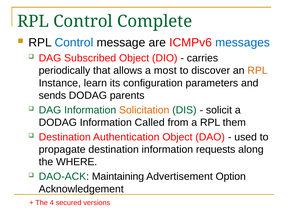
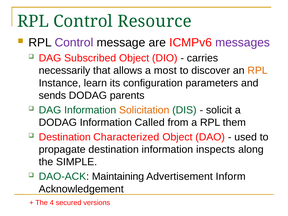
Complete: Complete -> Resource
Control at (74, 43) colour: blue -> purple
messages colour: blue -> purple
periodically: periodically -> necessarily
Authentication: Authentication -> Characterized
requests: requests -> inspects
WHERE: WHERE -> SIMPLE
Option: Option -> Inform
